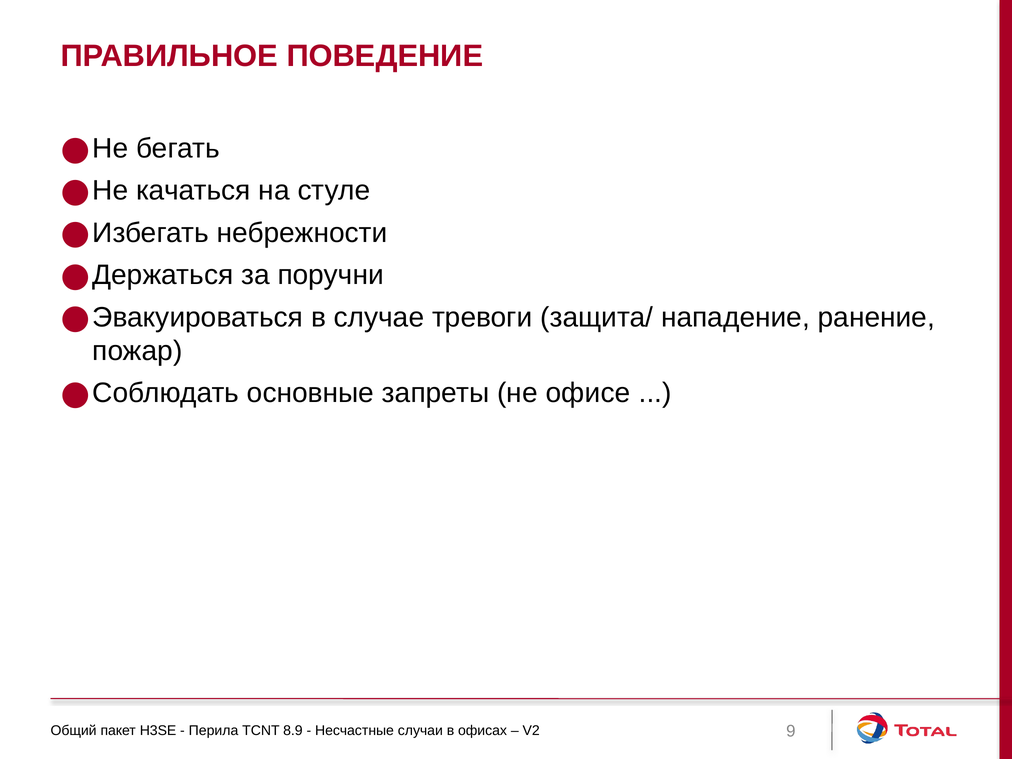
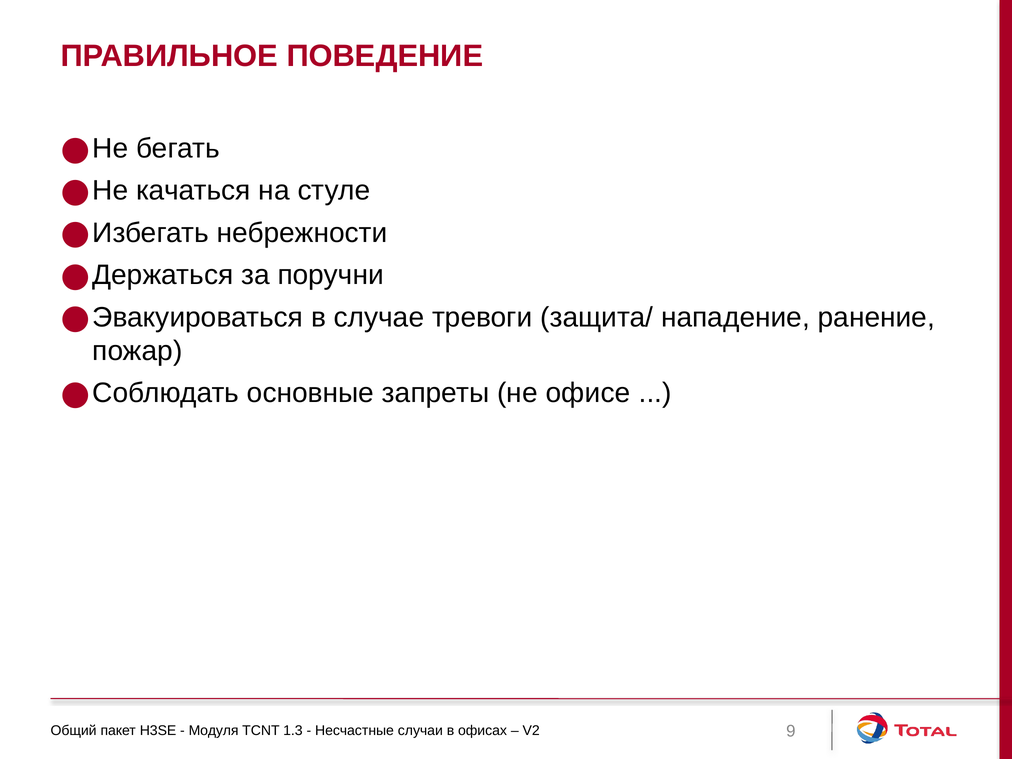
Перила: Перила -> Модуля
8.9: 8.9 -> 1.3
